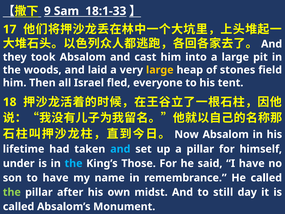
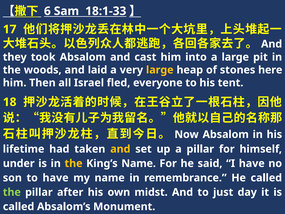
9: 9 -> 6
field: field -> here
and at (120, 149) colour: light blue -> yellow
the at (74, 163) colour: light blue -> yellow
King’s Those: Those -> Name
still: still -> just
